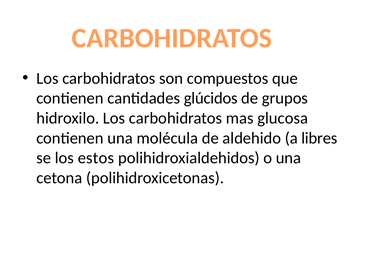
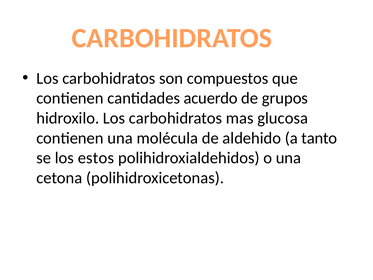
glúcidos: glúcidos -> acuerdo
libres: libres -> tanto
